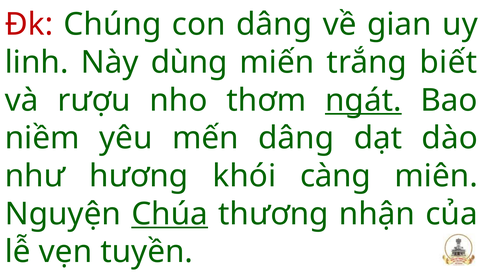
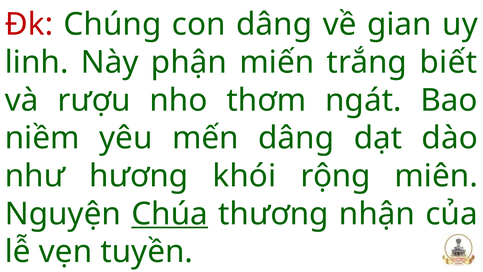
dùng: dùng -> phận
ngát underline: present -> none
càng: càng -> rộng
